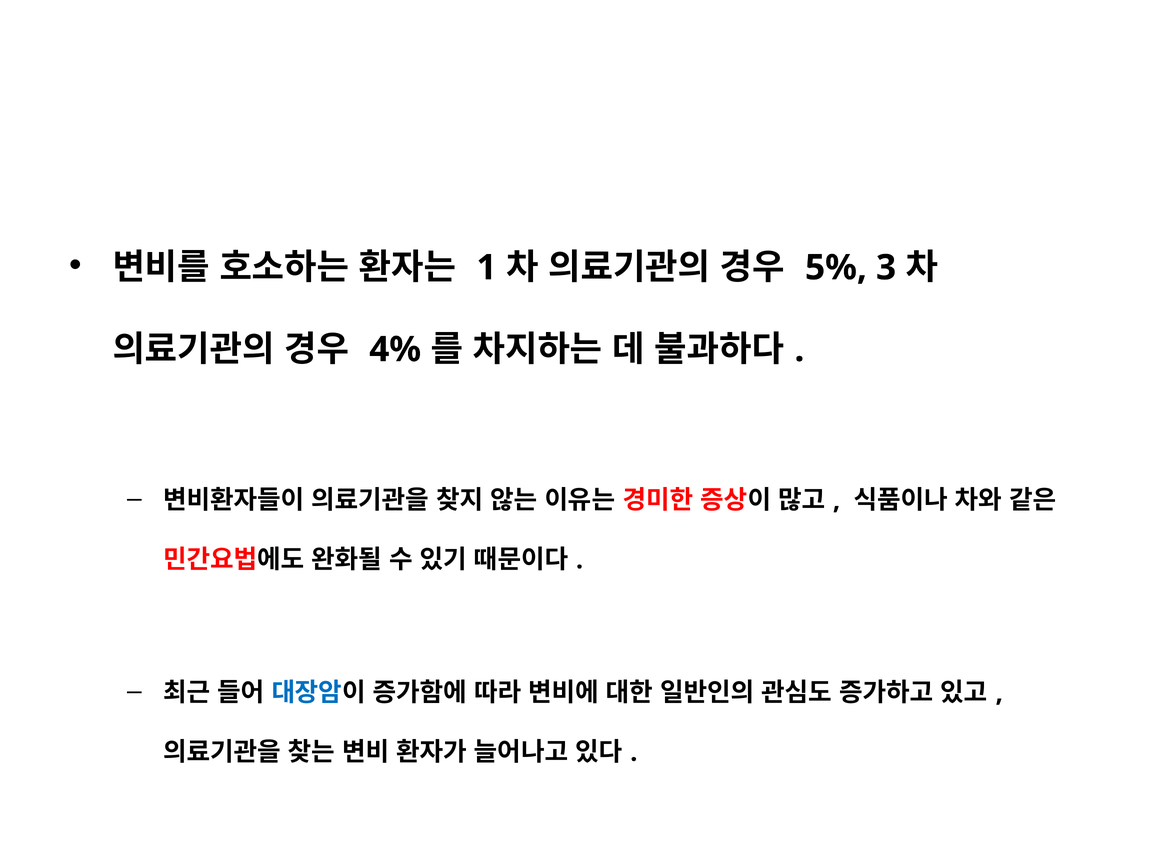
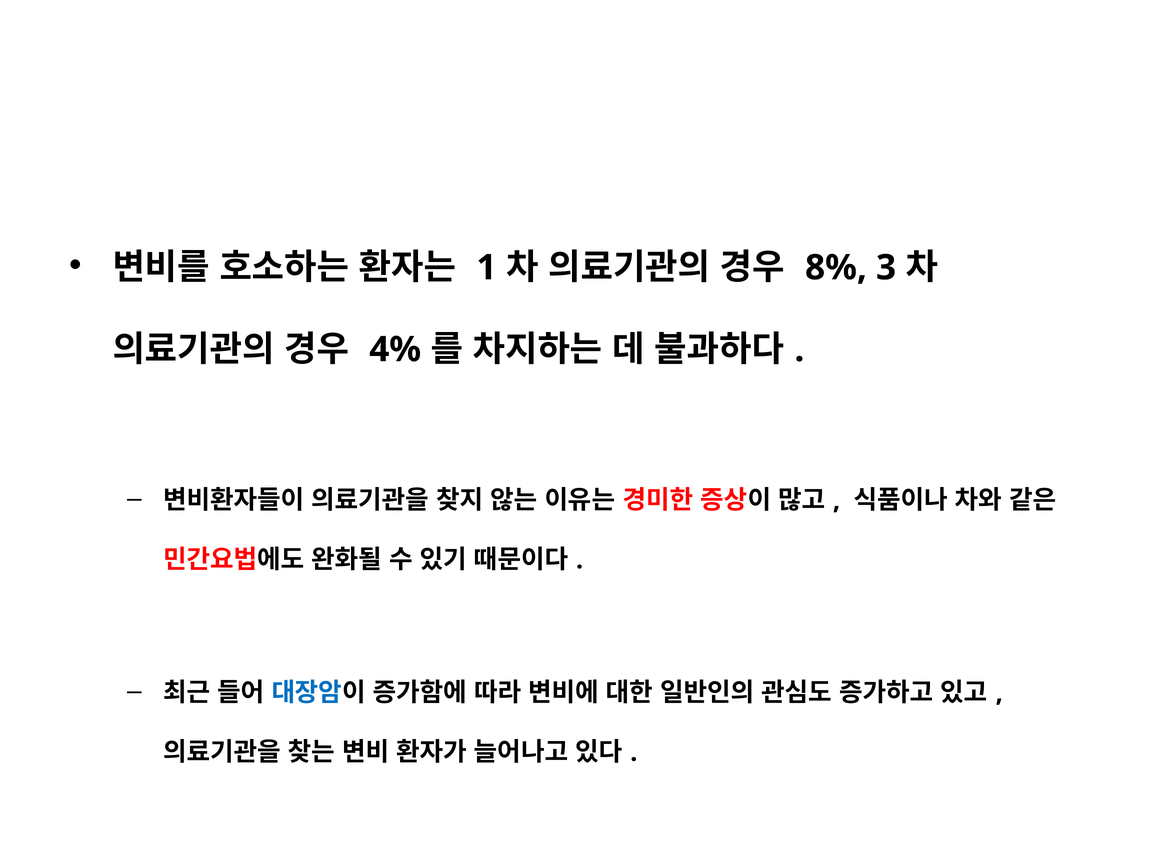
5%: 5% -> 8%
